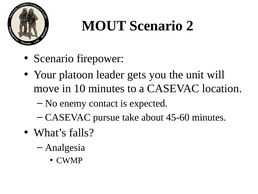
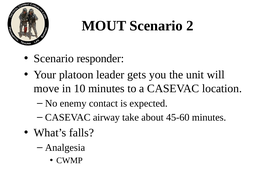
firepower: firepower -> responder
pursue: pursue -> airway
